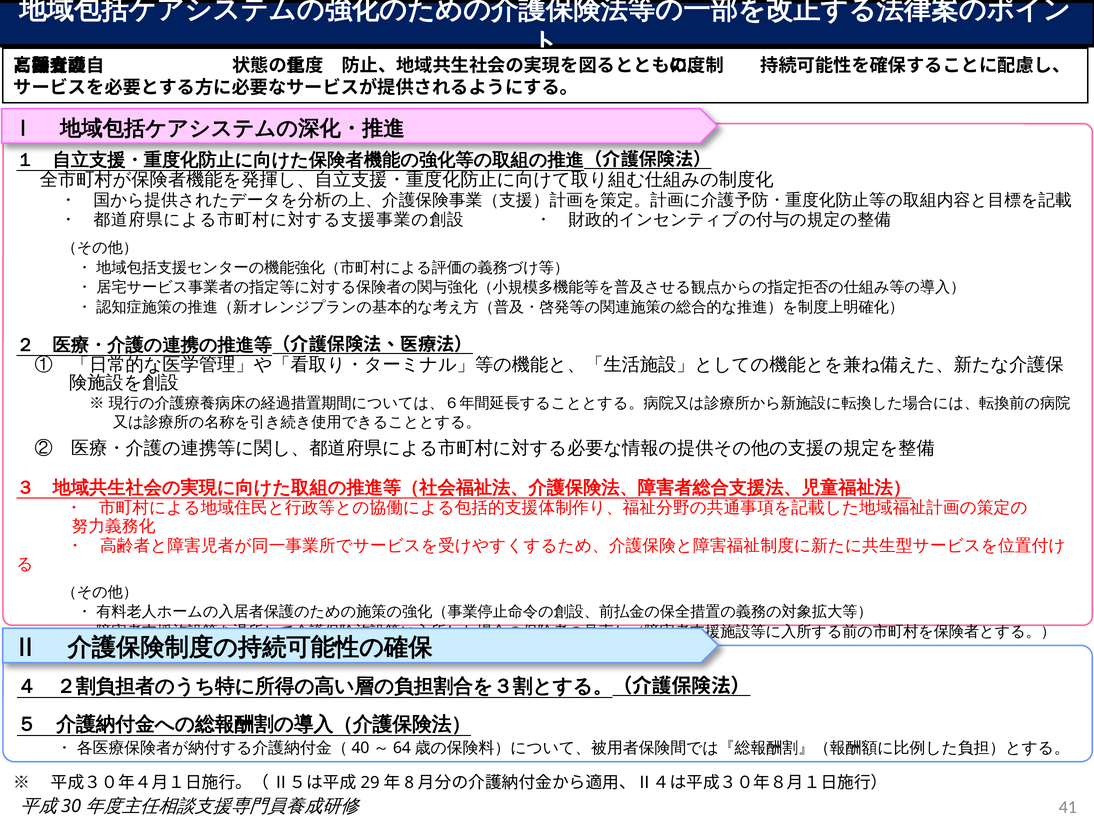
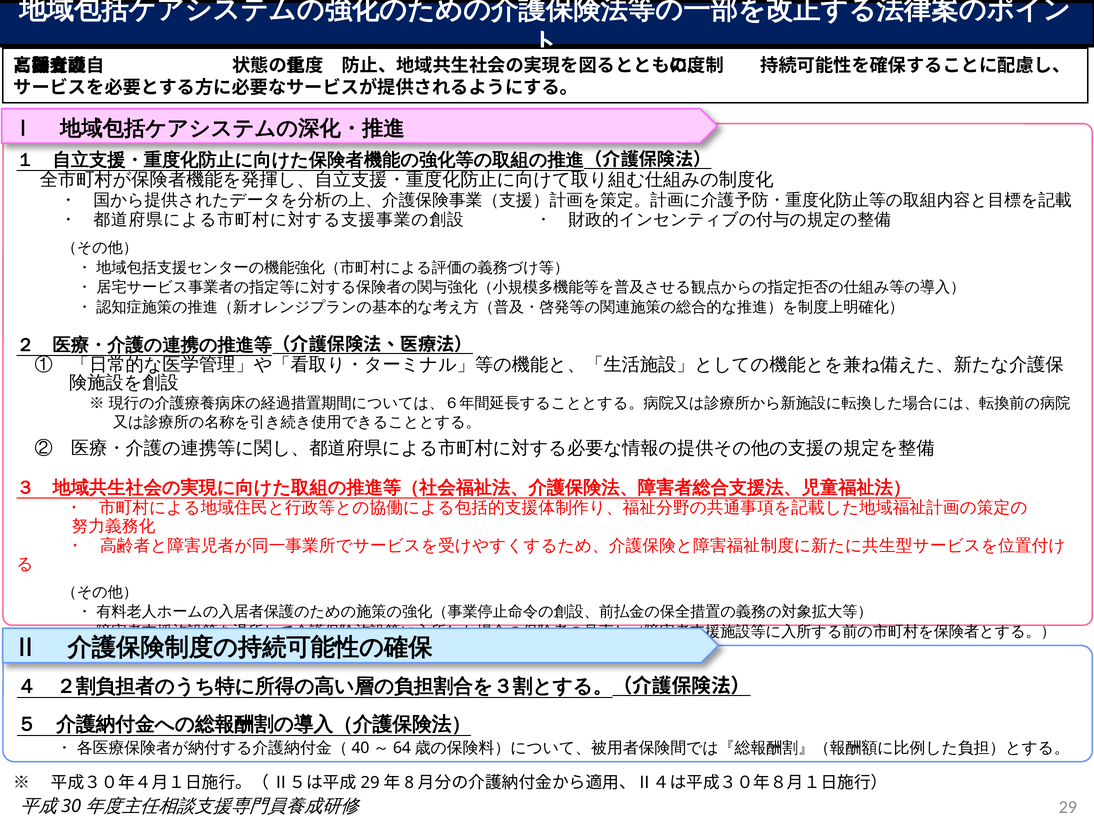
41: 41 -> 29
